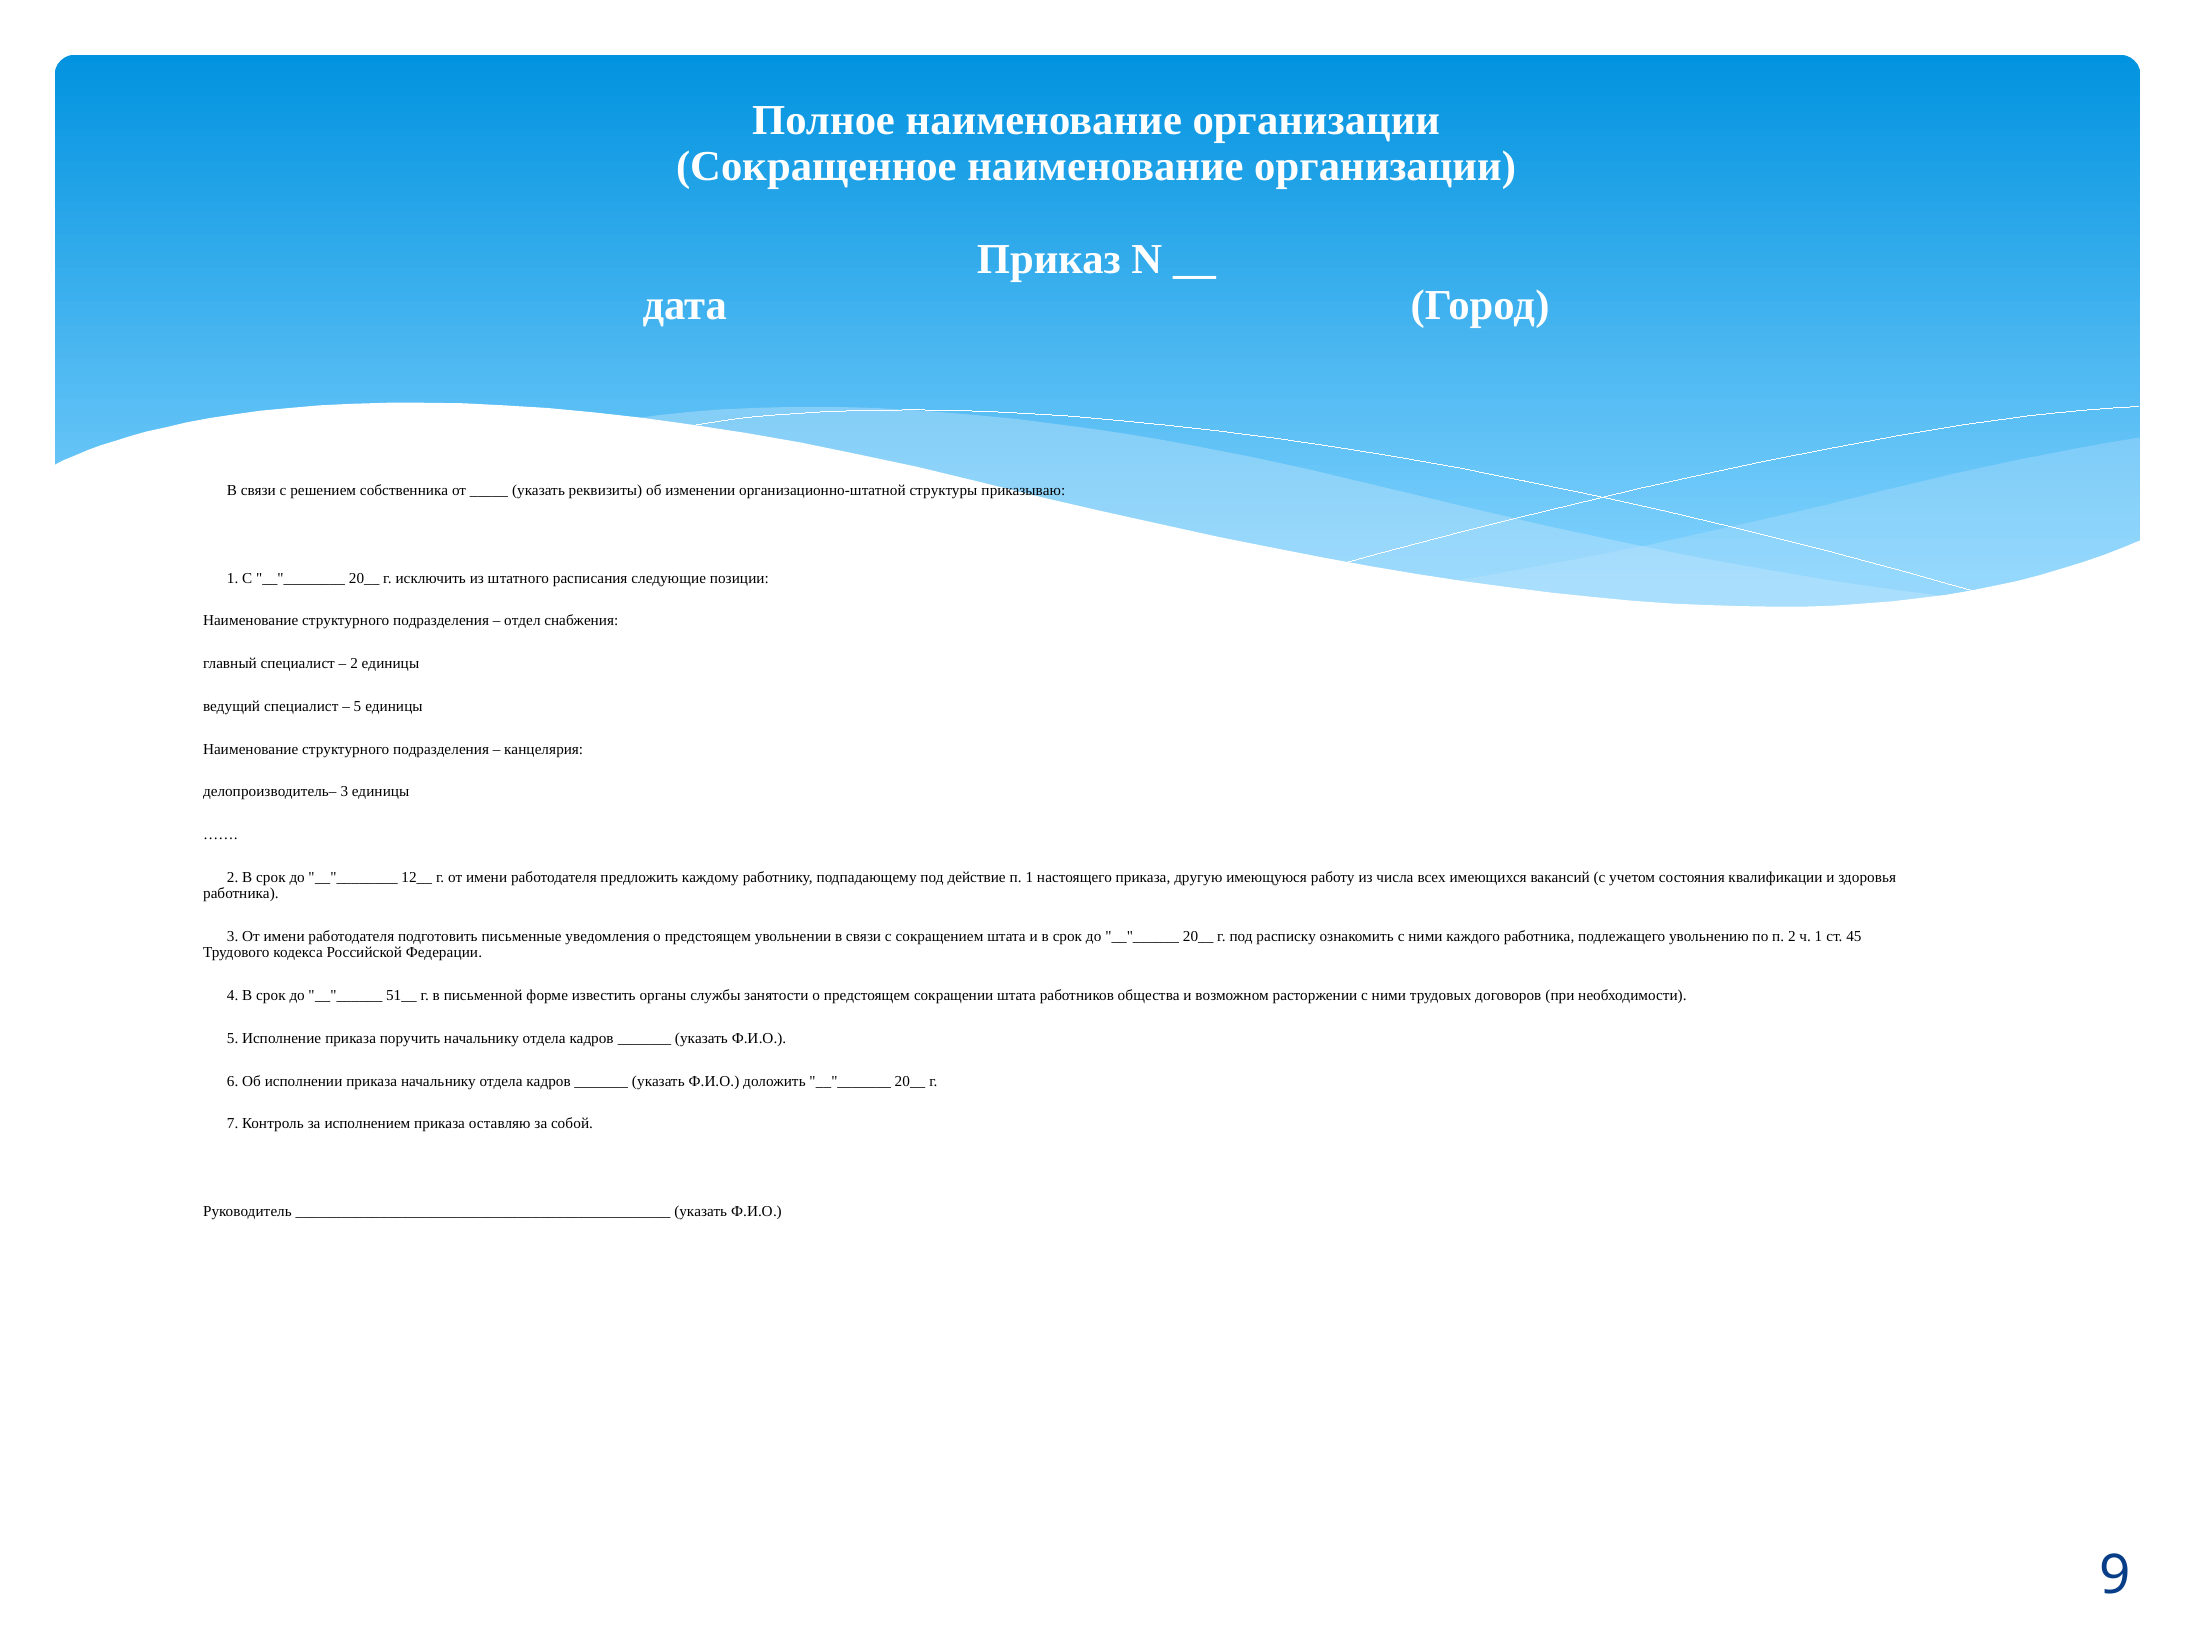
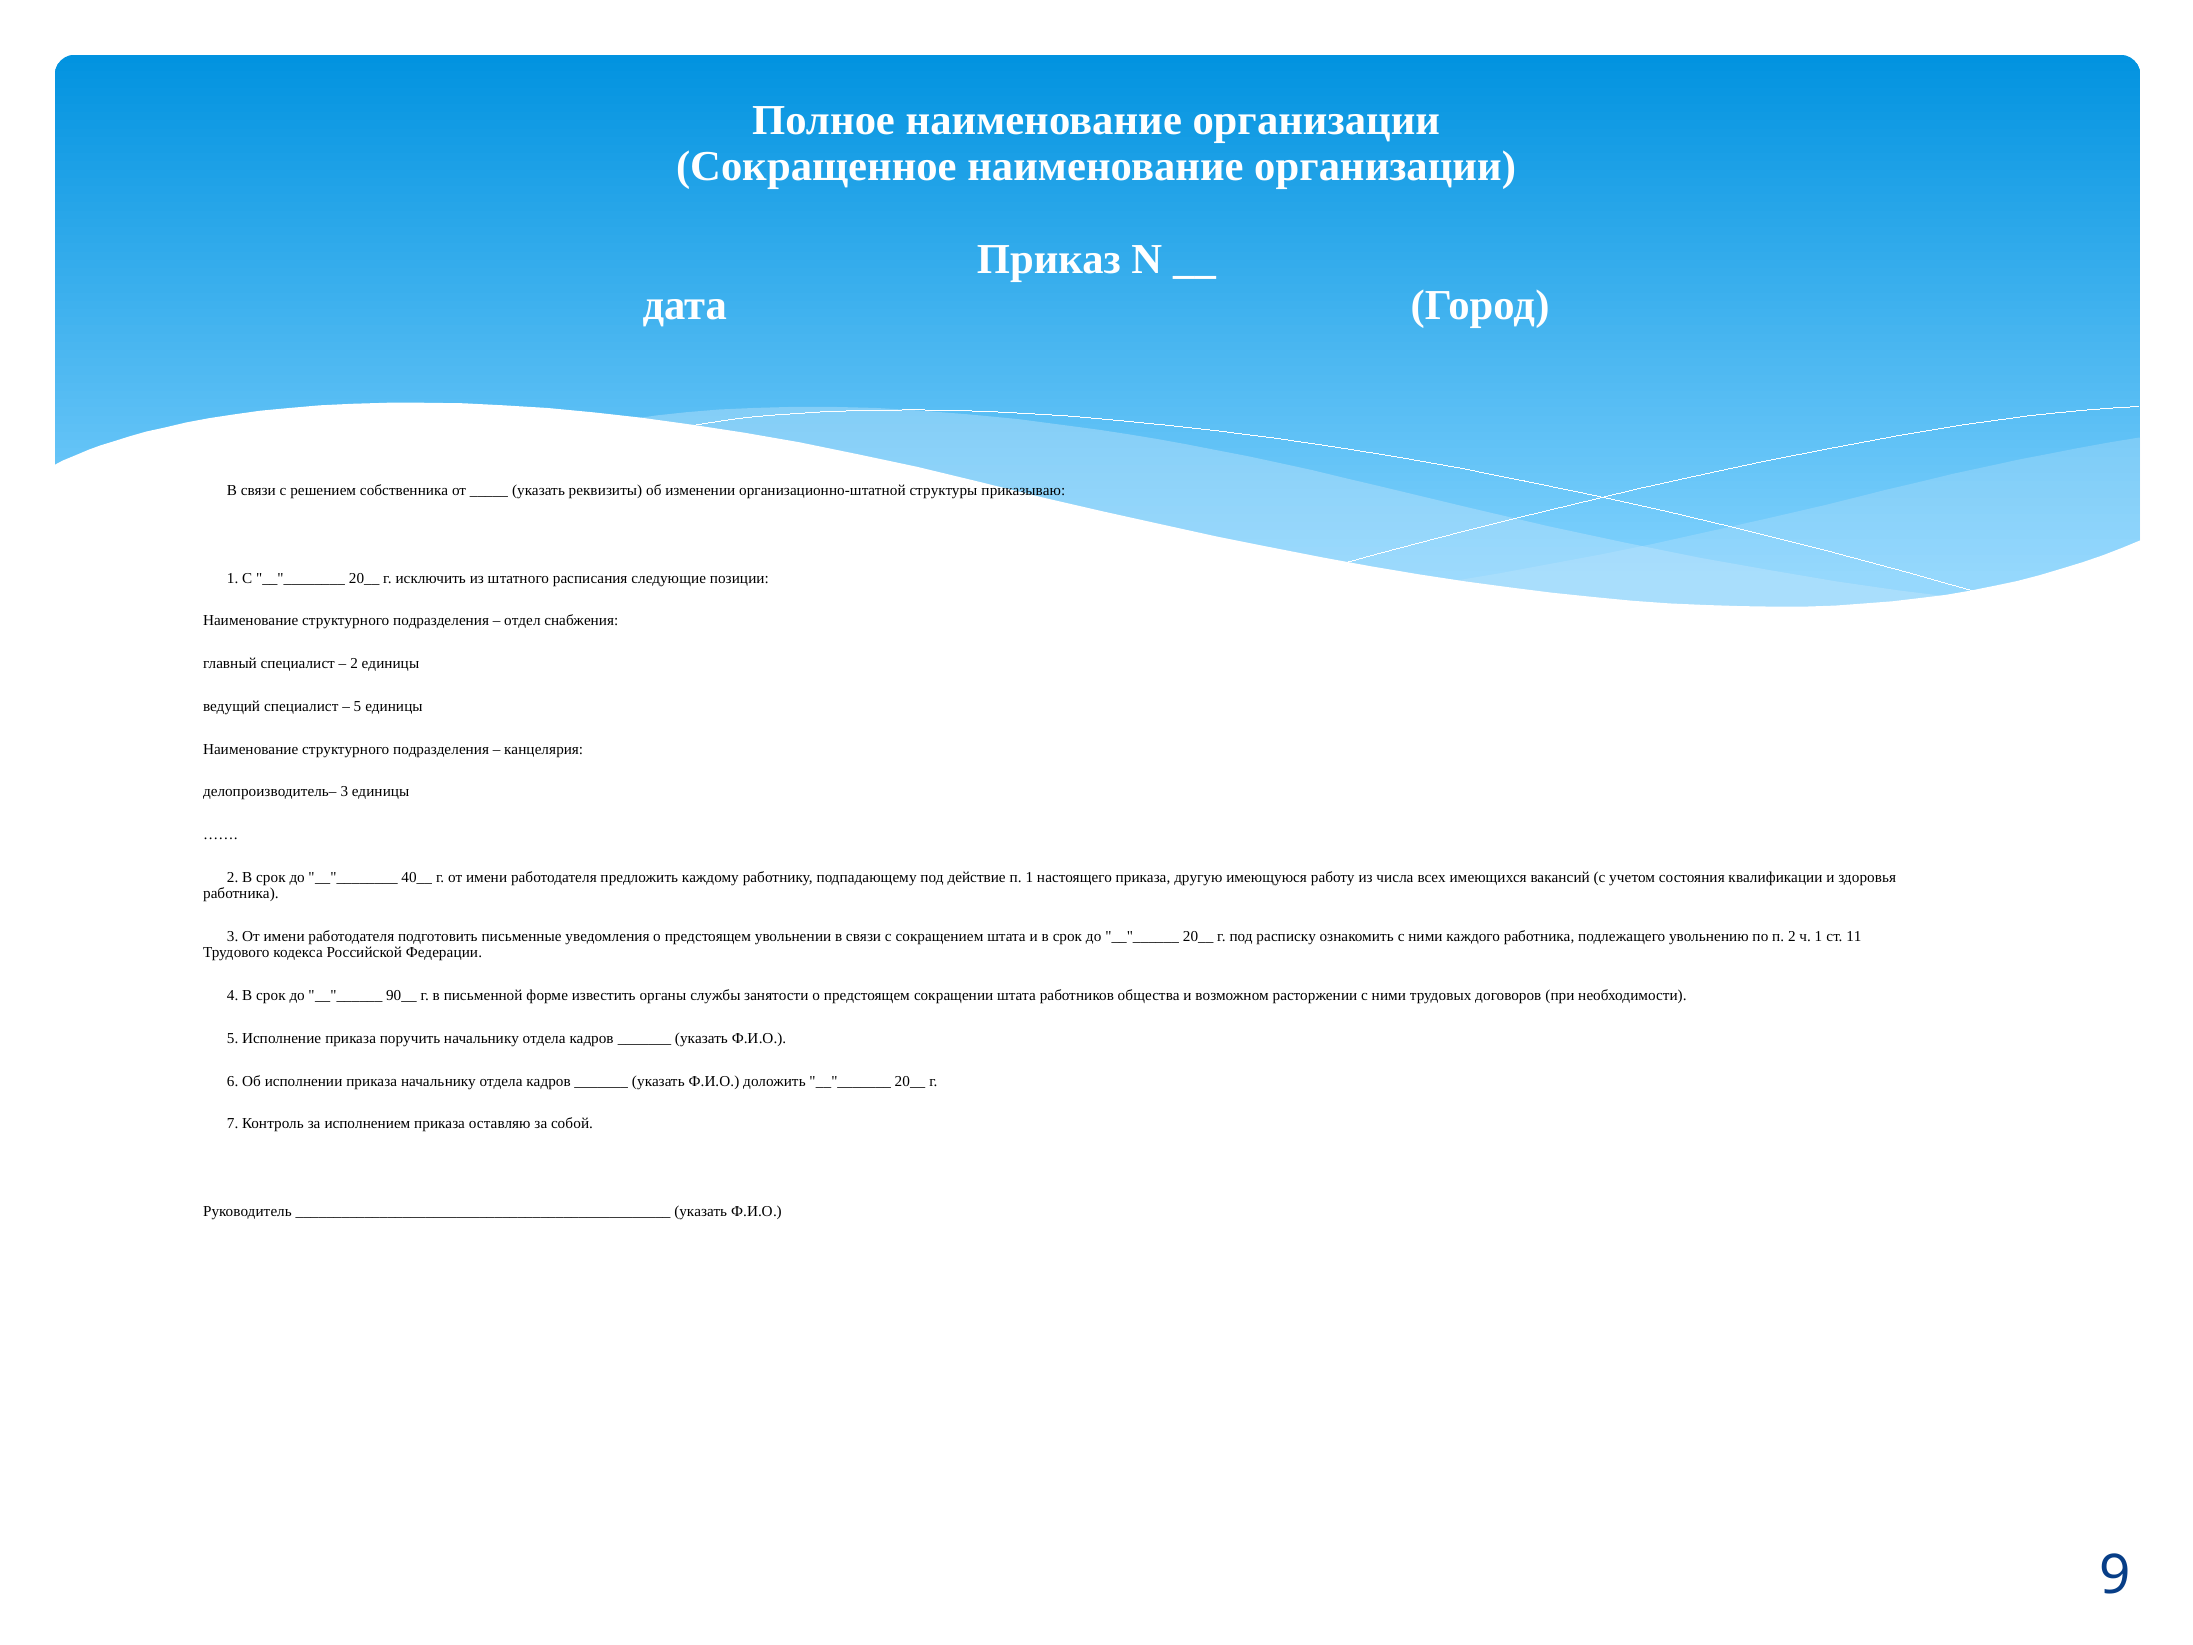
12__: 12__ -> 40__
45: 45 -> 11
51__: 51__ -> 90__
